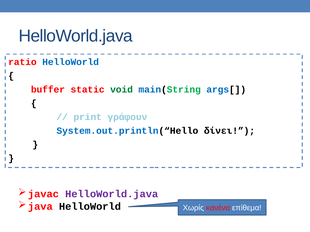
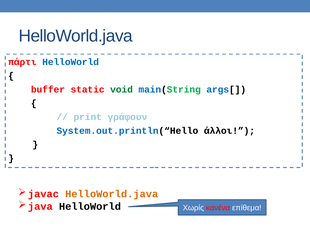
ratio: ratio -> πάρτι
δίνει: δίνει -> άλλοι
HelloWorld.java at (112, 194) colour: purple -> orange
